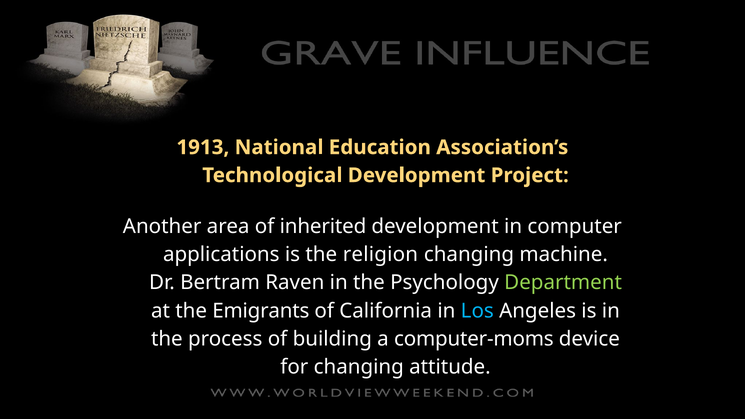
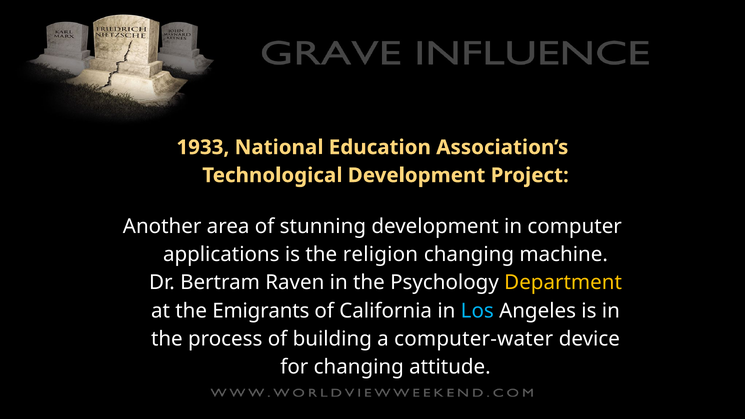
1913: 1913 -> 1933
inherited: inherited -> stunning
Department colour: light green -> yellow
computer-moms: computer-moms -> computer-water
